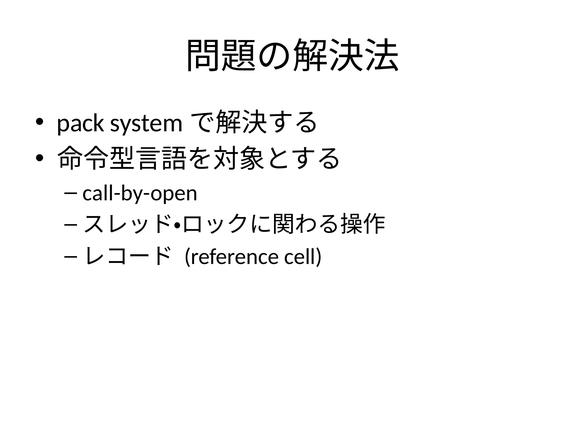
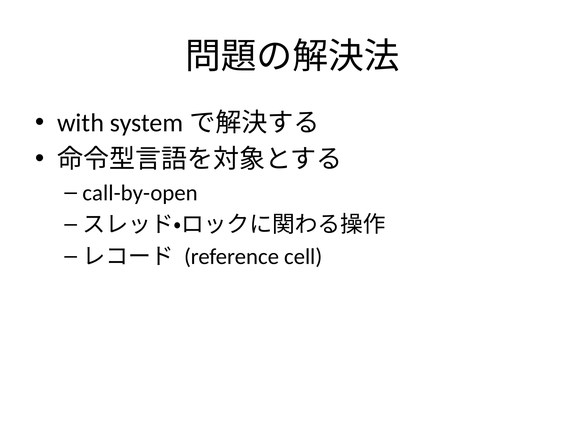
pack: pack -> with
